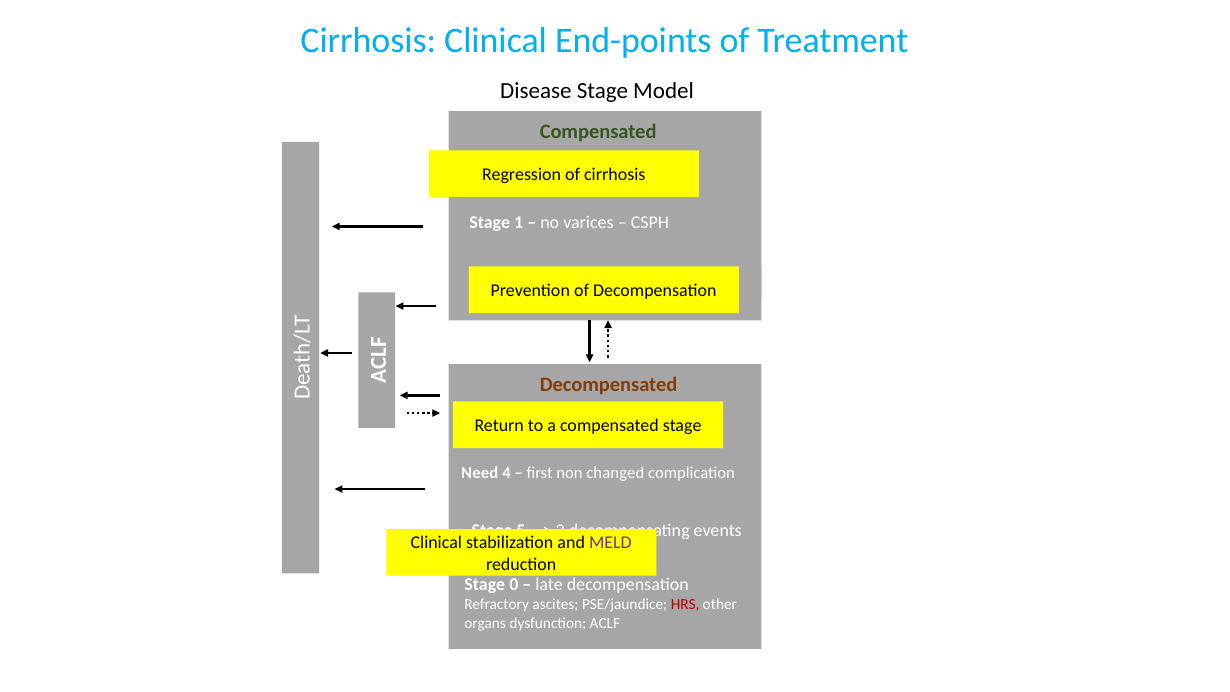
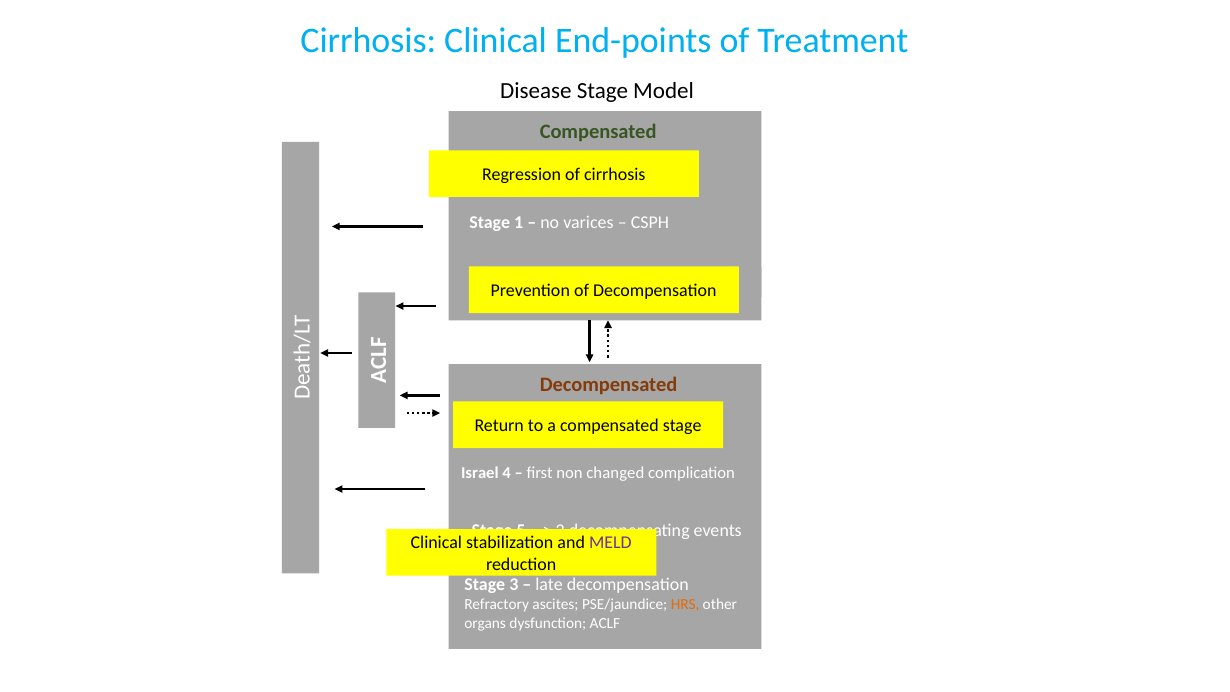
Need: Need -> Israel
0 at (514, 585): 0 -> 3
HRS colour: red -> orange
